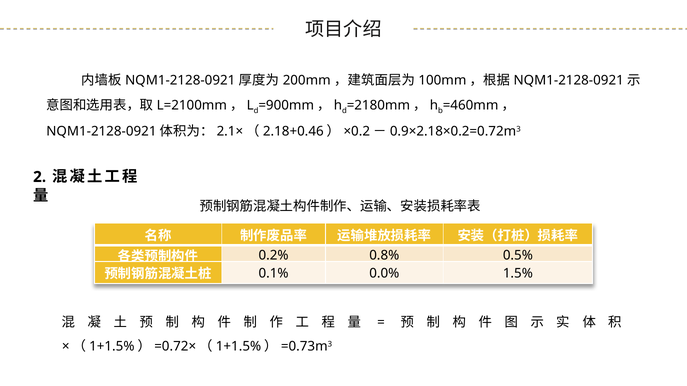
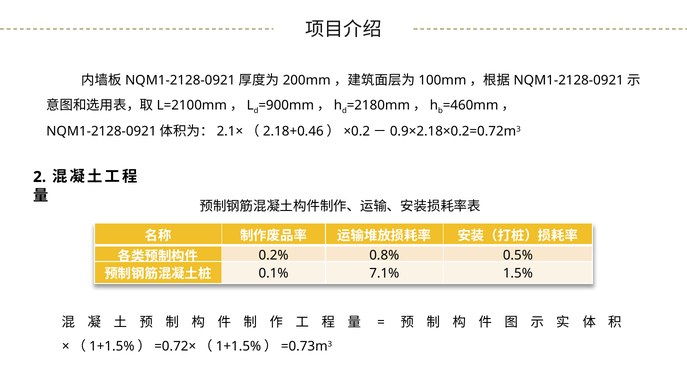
0.0%: 0.0% -> 7.1%
